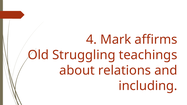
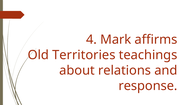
Struggling: Struggling -> Territories
including: including -> response
